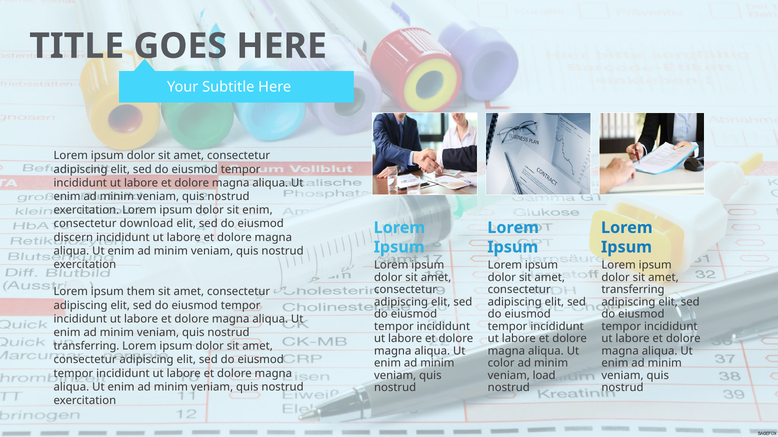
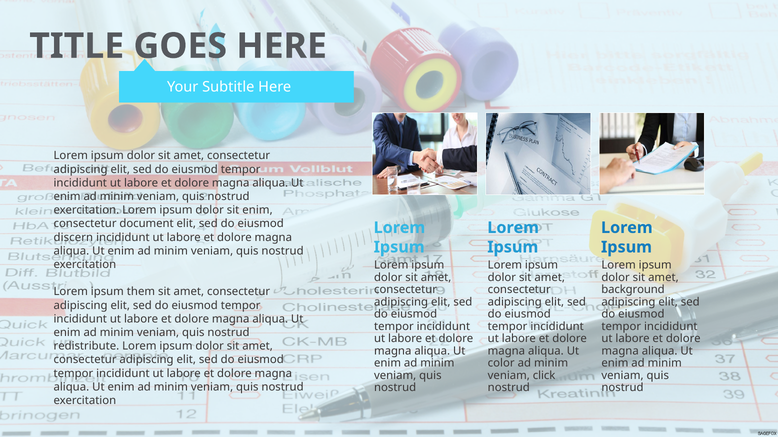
download: download -> document
transferring at (633, 290): transferring -> background
transferring at (86, 347): transferring -> redistribute
load: load -> click
